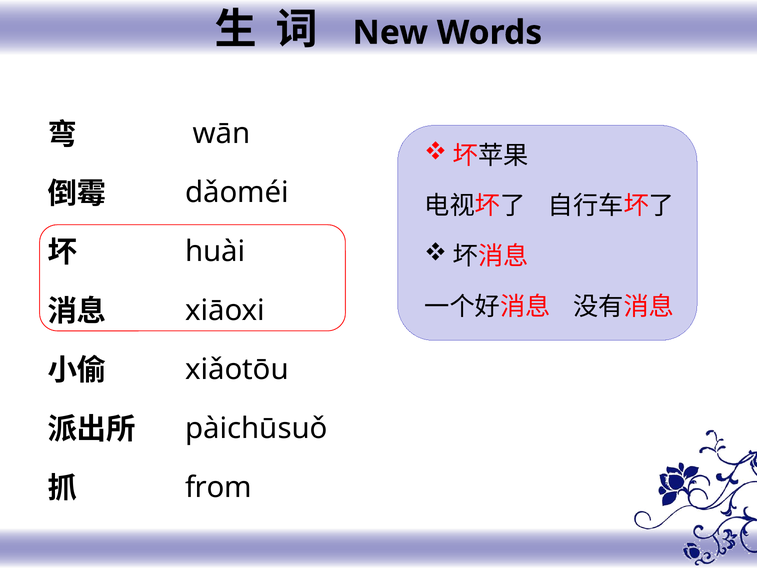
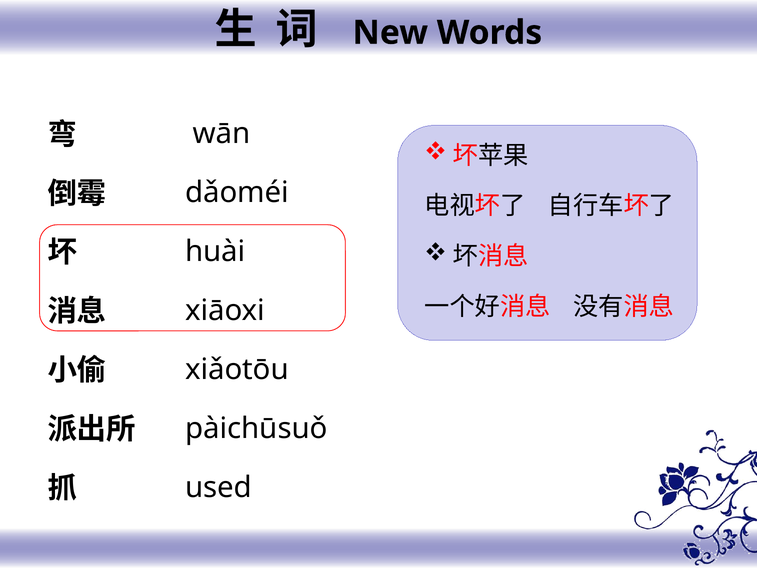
from: from -> used
